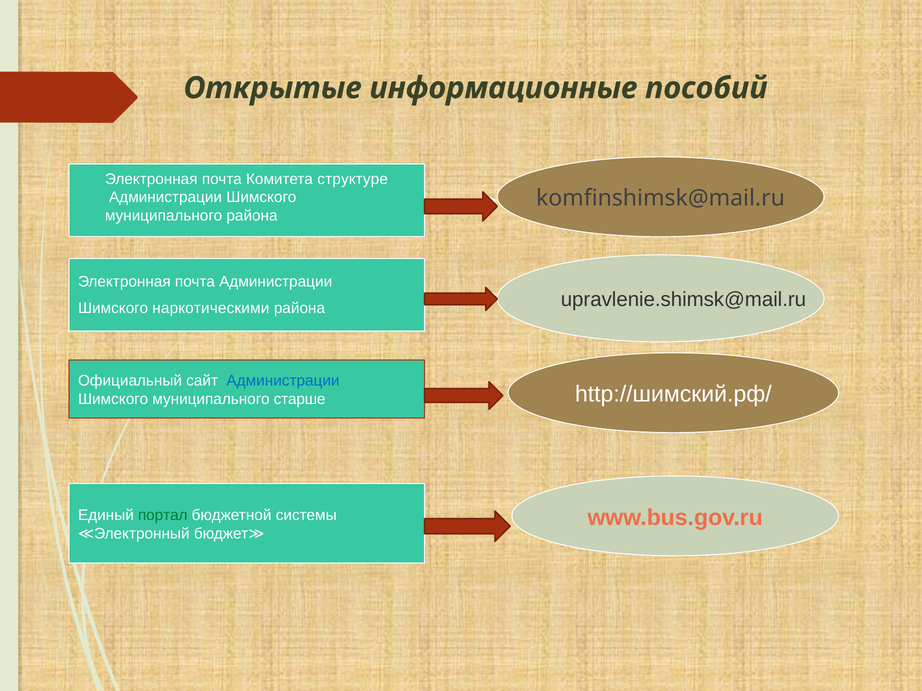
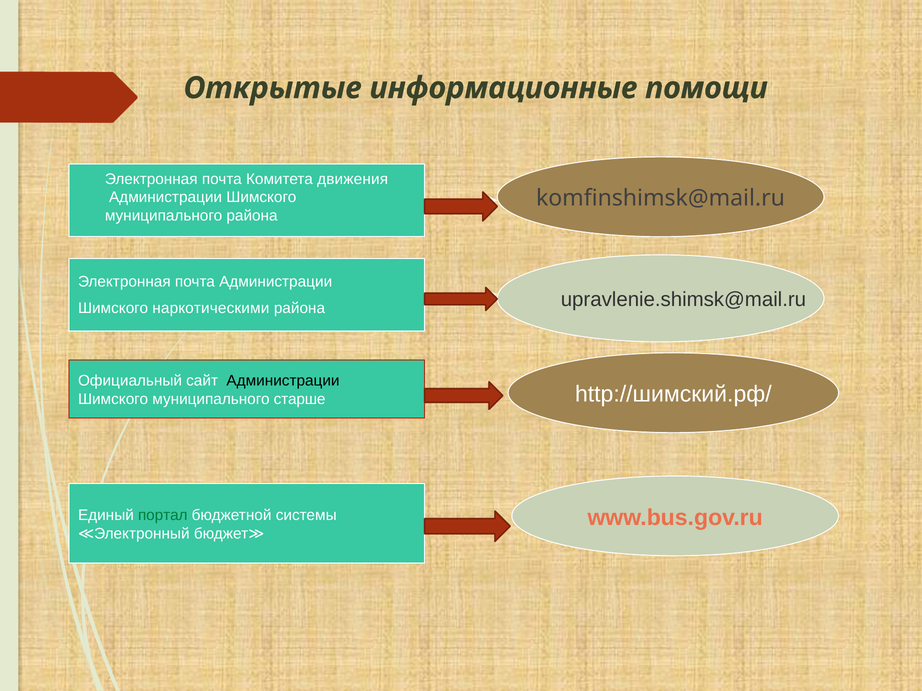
пособий: пособий -> помощи
структуре: структуре -> движения
Администрации at (283, 381) colour: blue -> black
